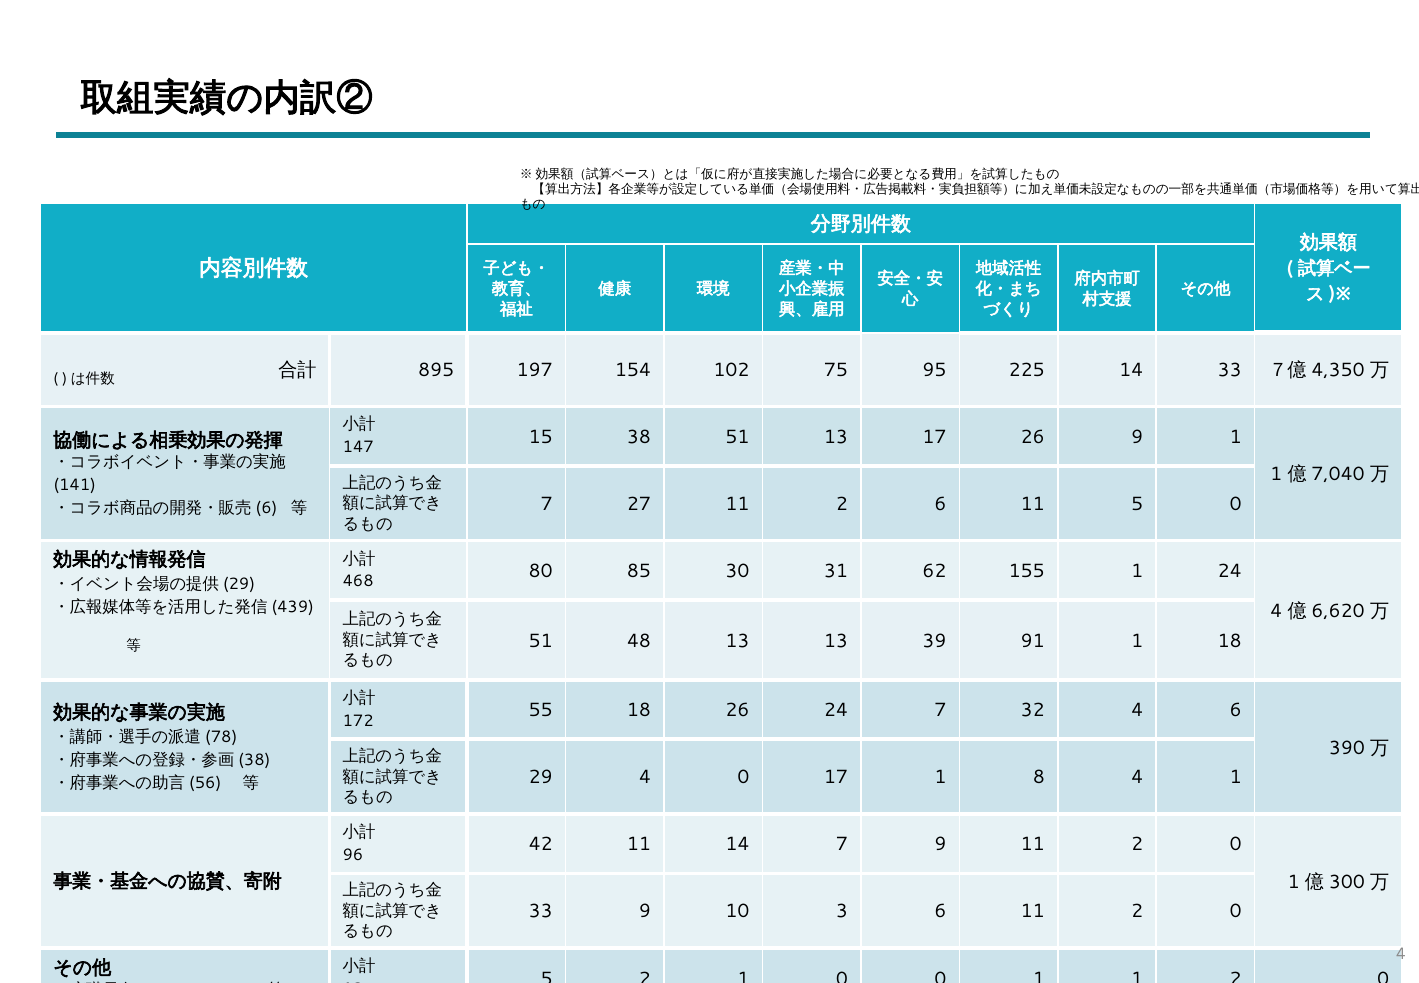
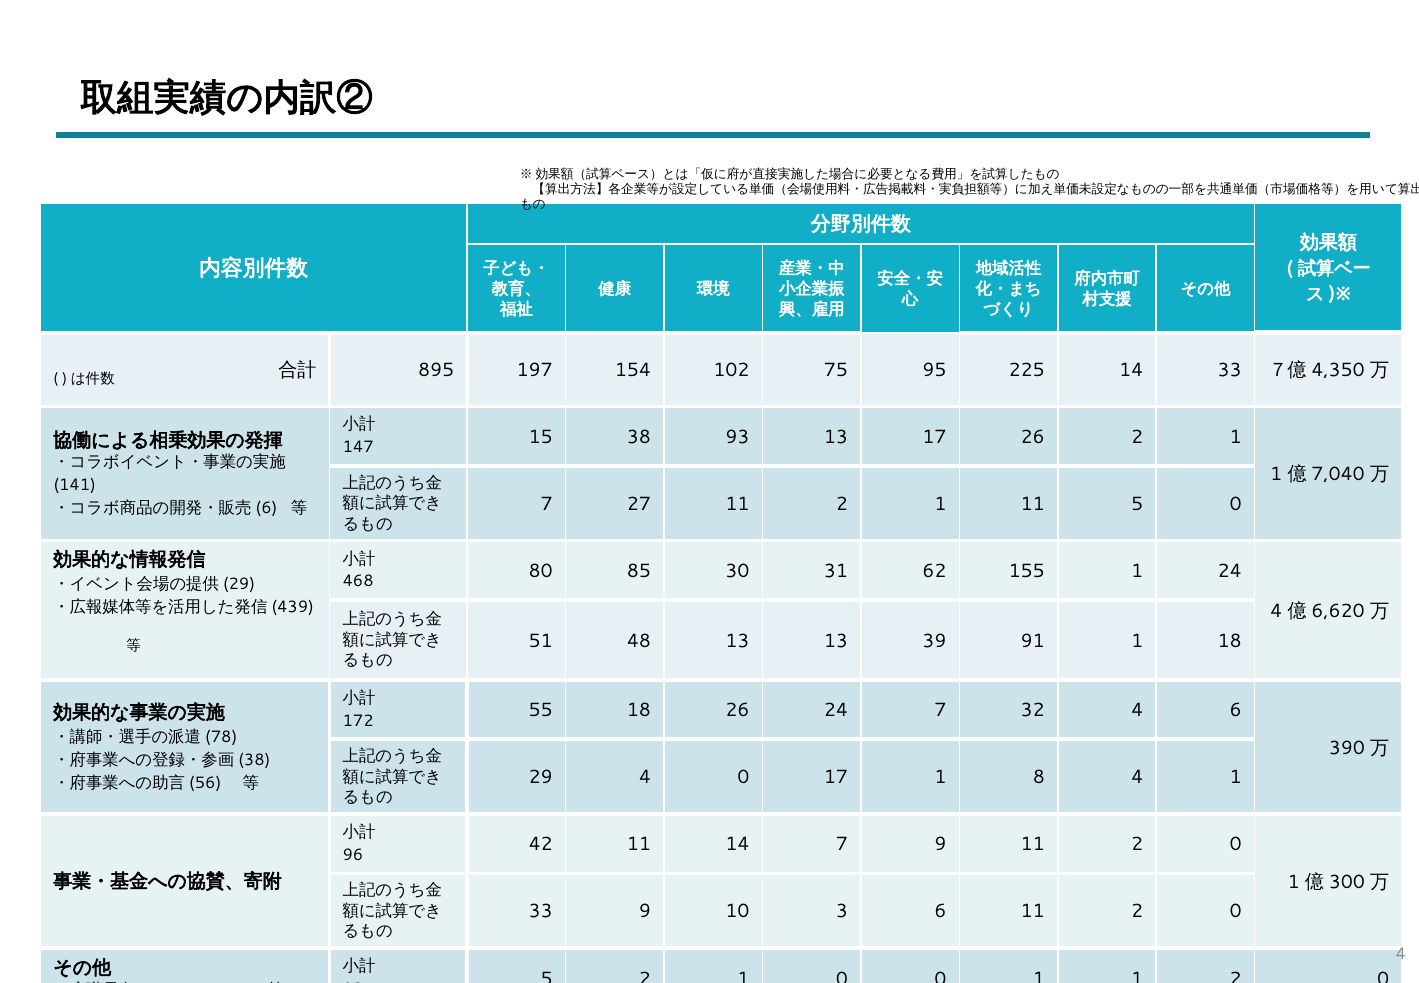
38 51: 51 -> 93
26 9: 9 -> 2
11 2 6: 6 -> 1
